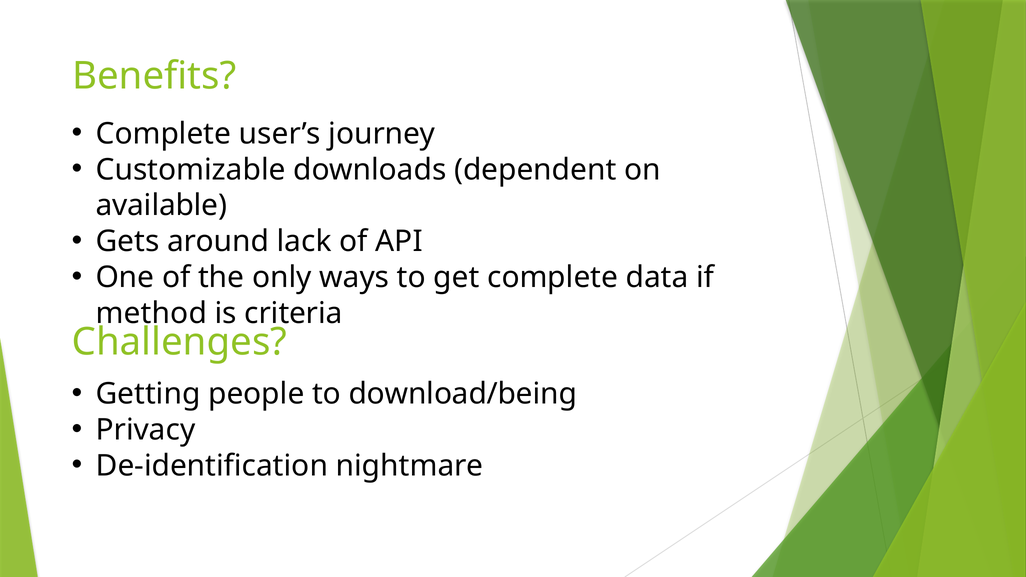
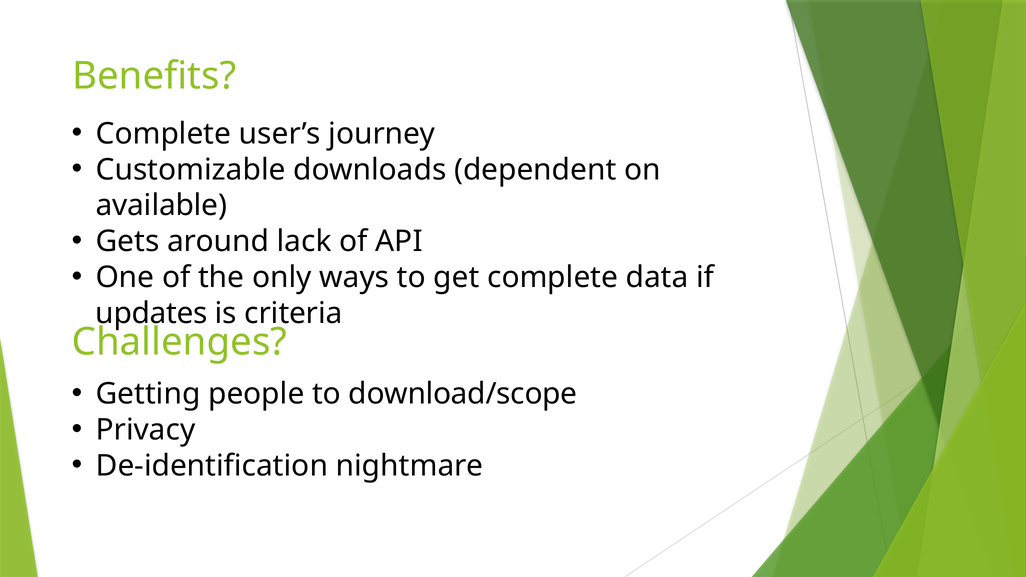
method: method -> updates
download/being: download/being -> download/scope
